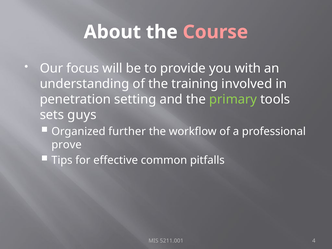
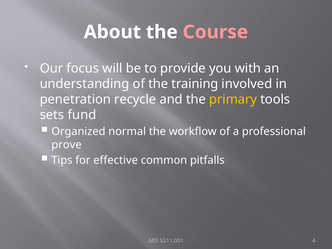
setting: setting -> recycle
primary colour: light green -> yellow
guys: guys -> fund
further: further -> normal
